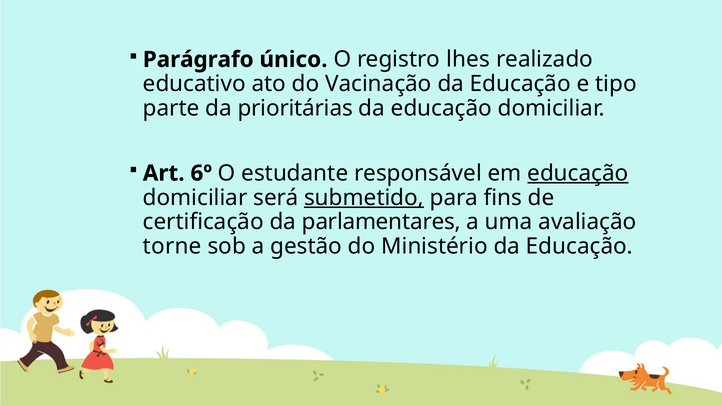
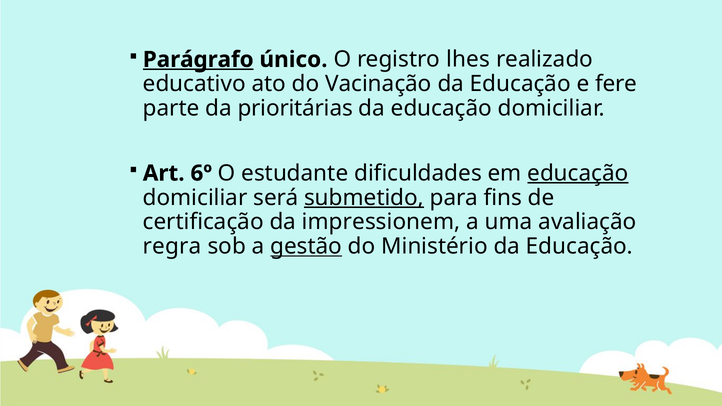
Parágrafo underline: none -> present
tipo: tipo -> fere
responsável: responsável -> dificuldades
parlamentares: parlamentares -> impressionem
torne: torne -> regra
gestão underline: none -> present
